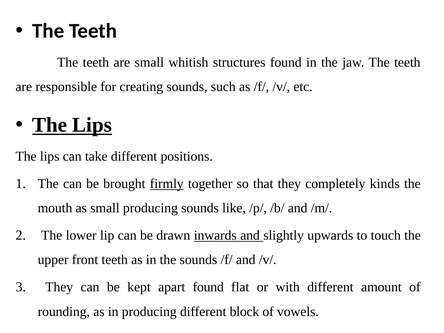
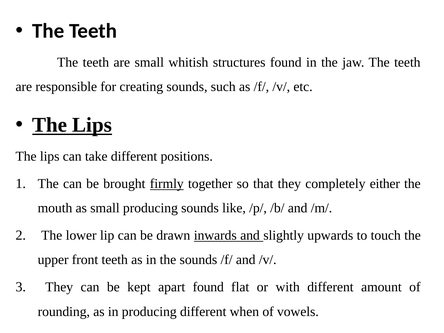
kinds: kinds -> either
block: block -> when
